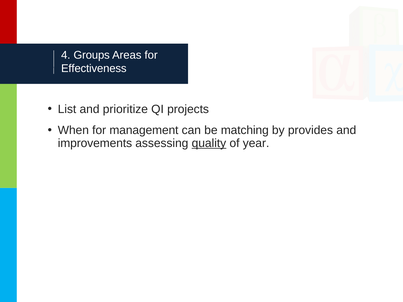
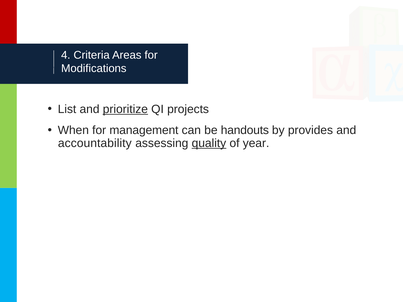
Groups: Groups -> Criteria
Effectiveness: Effectiveness -> Modifications
prioritize underline: none -> present
matching: matching -> handouts
improvements: improvements -> accountability
